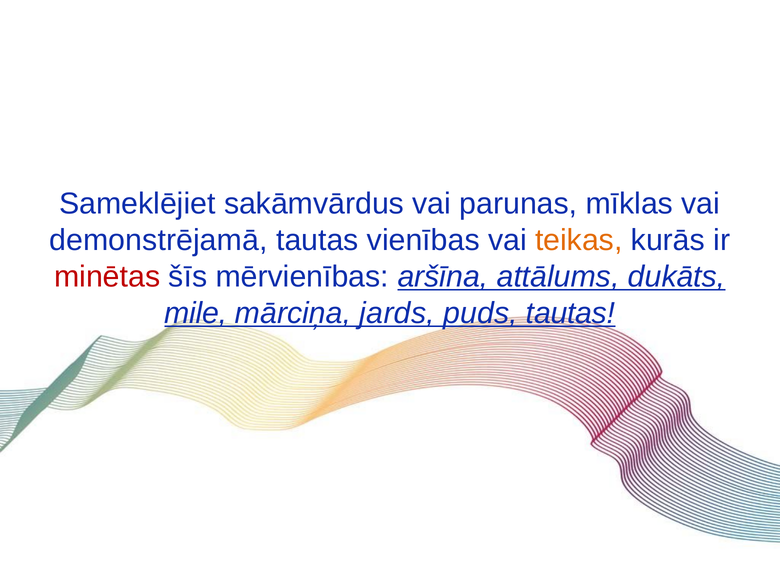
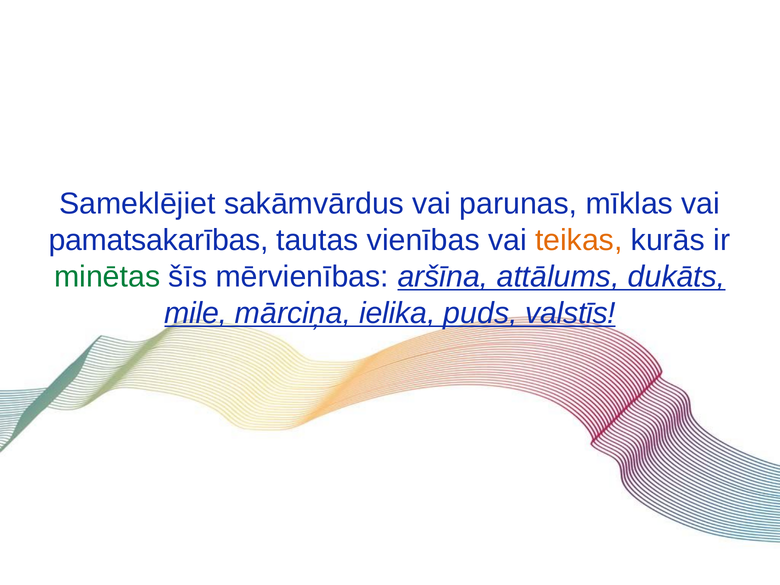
demonstrējamā: demonstrējamā -> pamatsakarības
minētas colour: red -> green
jards: jards -> ielika
puds tautas: tautas -> valstīs
